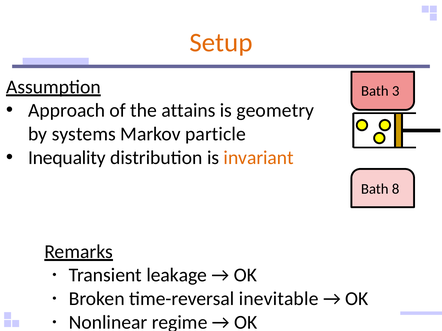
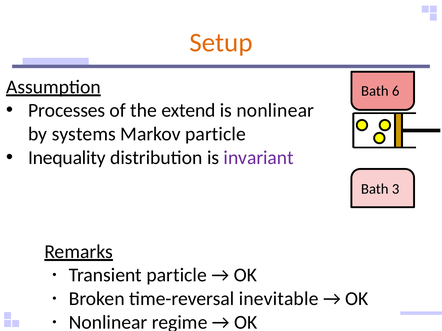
3: 3 -> 6
Approach: Approach -> Processes
attains: attains -> extend
geometry: geometry -> nonlinear
invariant colour: orange -> purple
8: 8 -> 3
leakage at (177, 276): leakage -> particle
